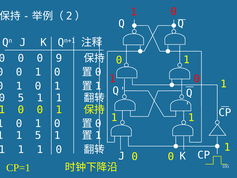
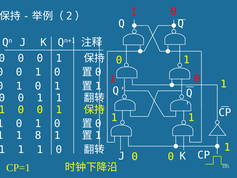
9 at (59, 58): 9 -> 1
5 at (21, 98): 5 -> 0
1 5: 5 -> 8
